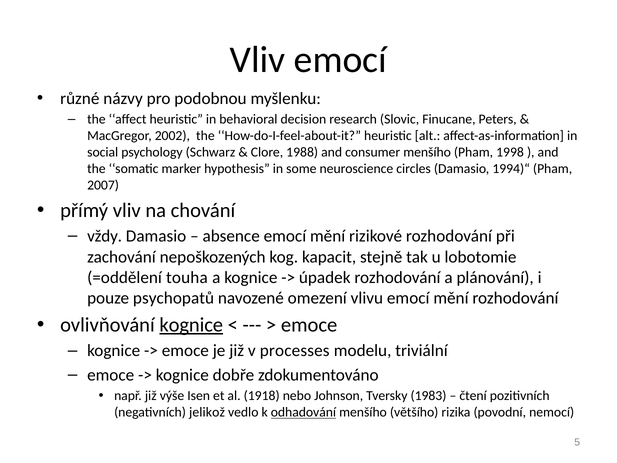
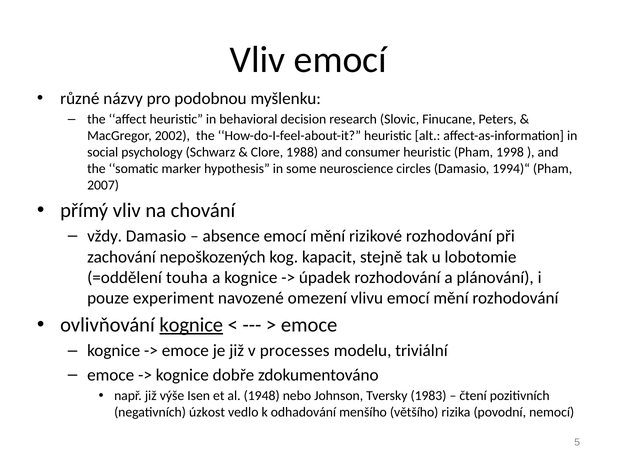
consumer menšího: menšího -> heuristic
psychopatů: psychopatů -> experiment
1918: 1918 -> 1948
jelikož: jelikož -> úzkost
odhadování underline: present -> none
